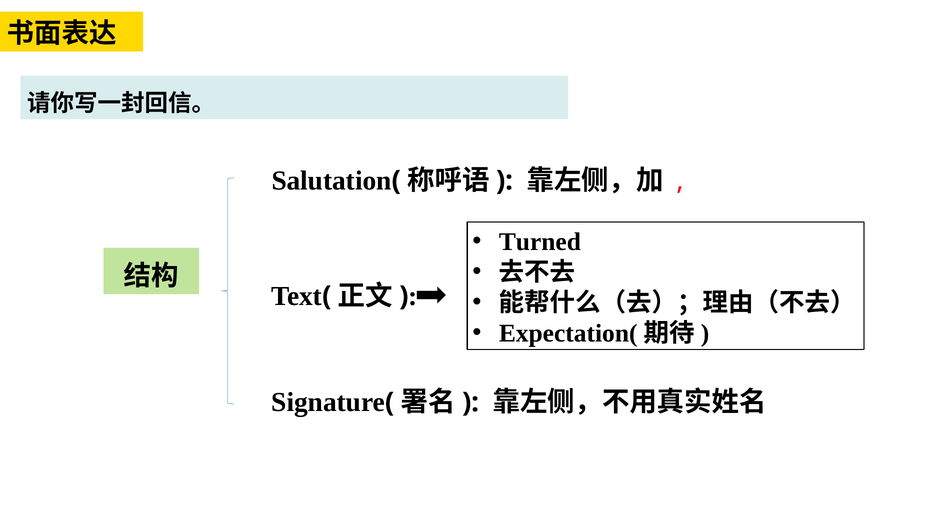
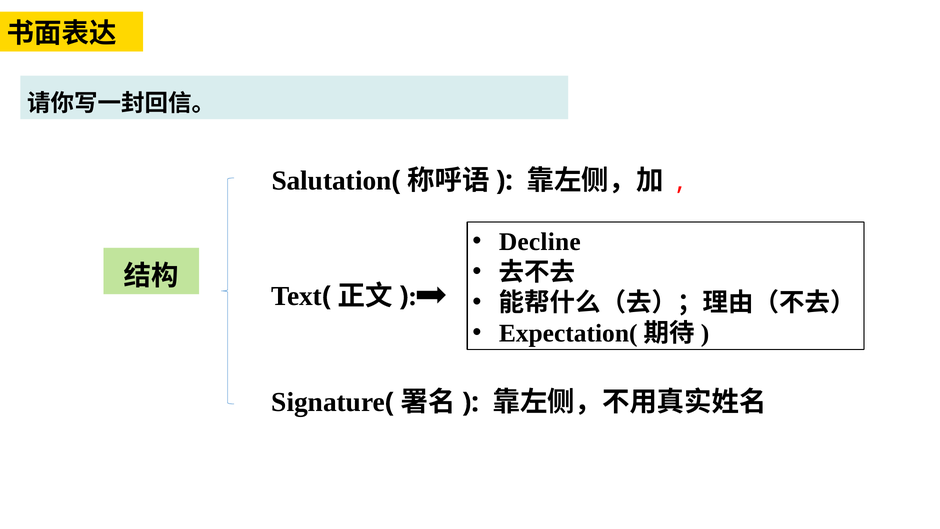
Turned: Turned -> Decline
